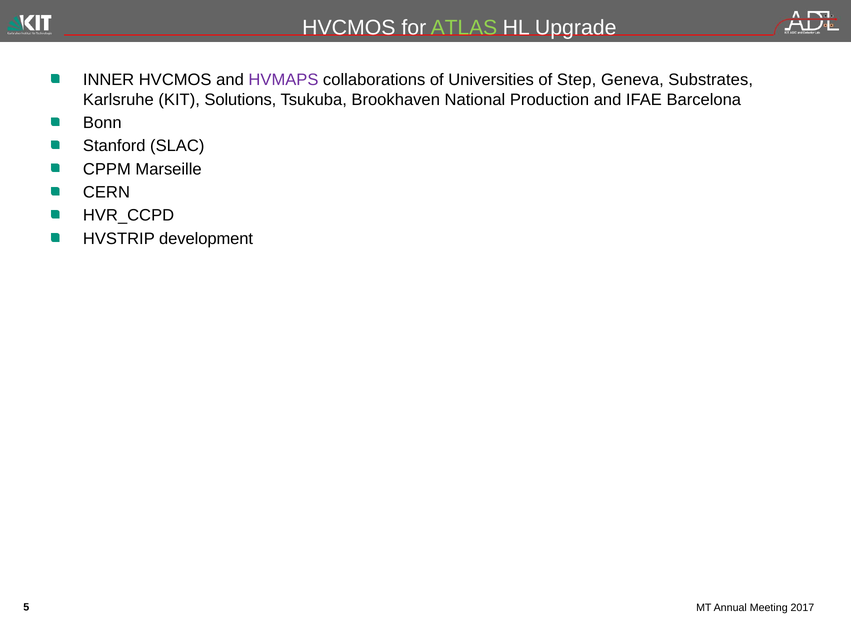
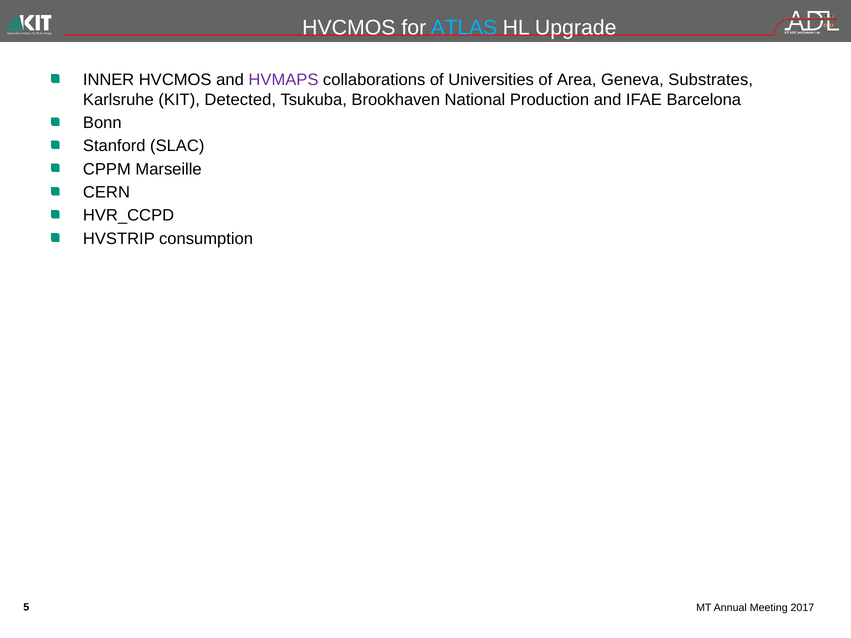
ATLAS colour: light green -> light blue
Step: Step -> Area
Solutions: Solutions -> Detected
development: development -> consumption
